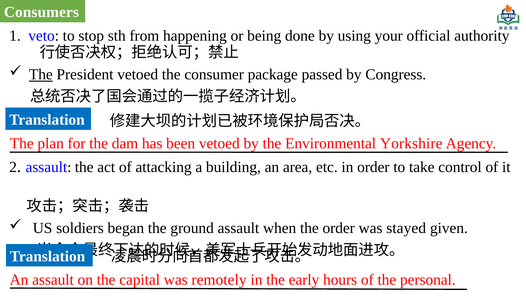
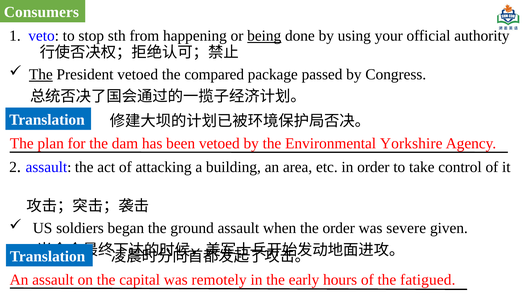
being underline: none -> present
consumer: consumer -> compared
stayed: stayed -> severe
personal: personal -> fatigued
